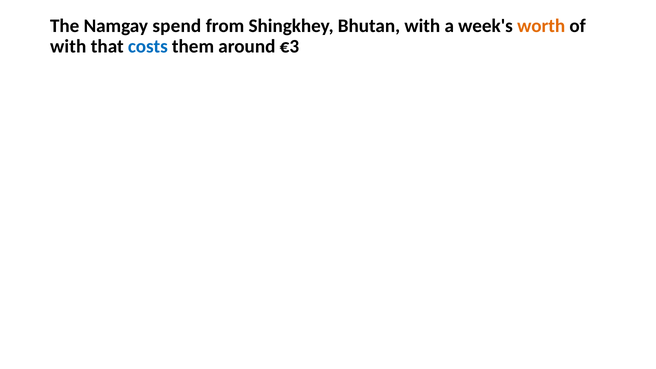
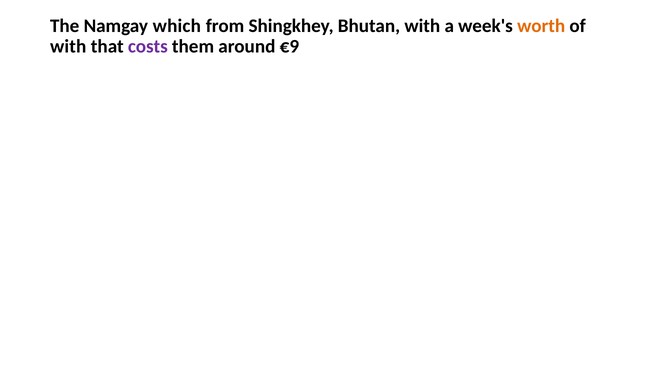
spend: spend -> which
costs colour: blue -> purple
€3: €3 -> €9
